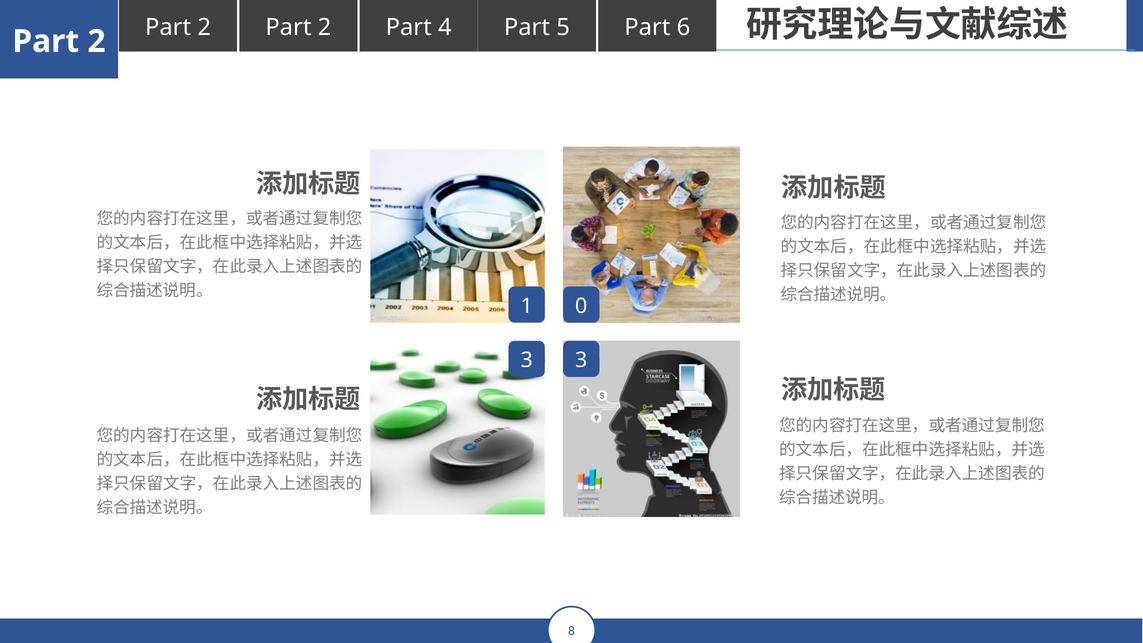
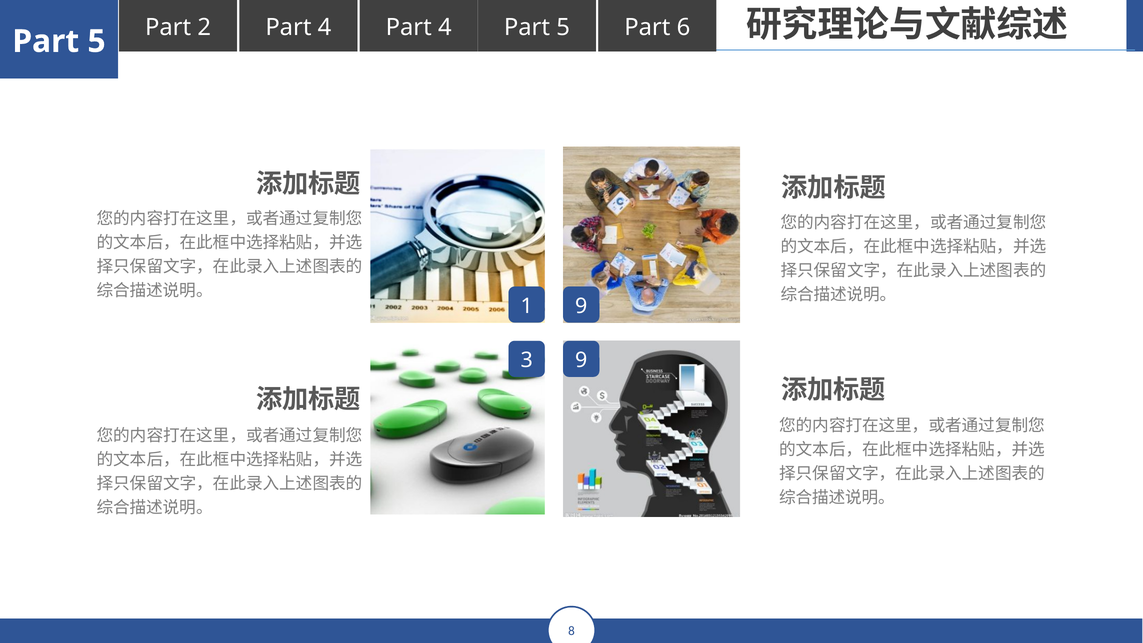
2 at (325, 27): 2 -> 4
2 at (97, 41): 2 -> 5
1 0: 0 -> 9
3 3: 3 -> 9
